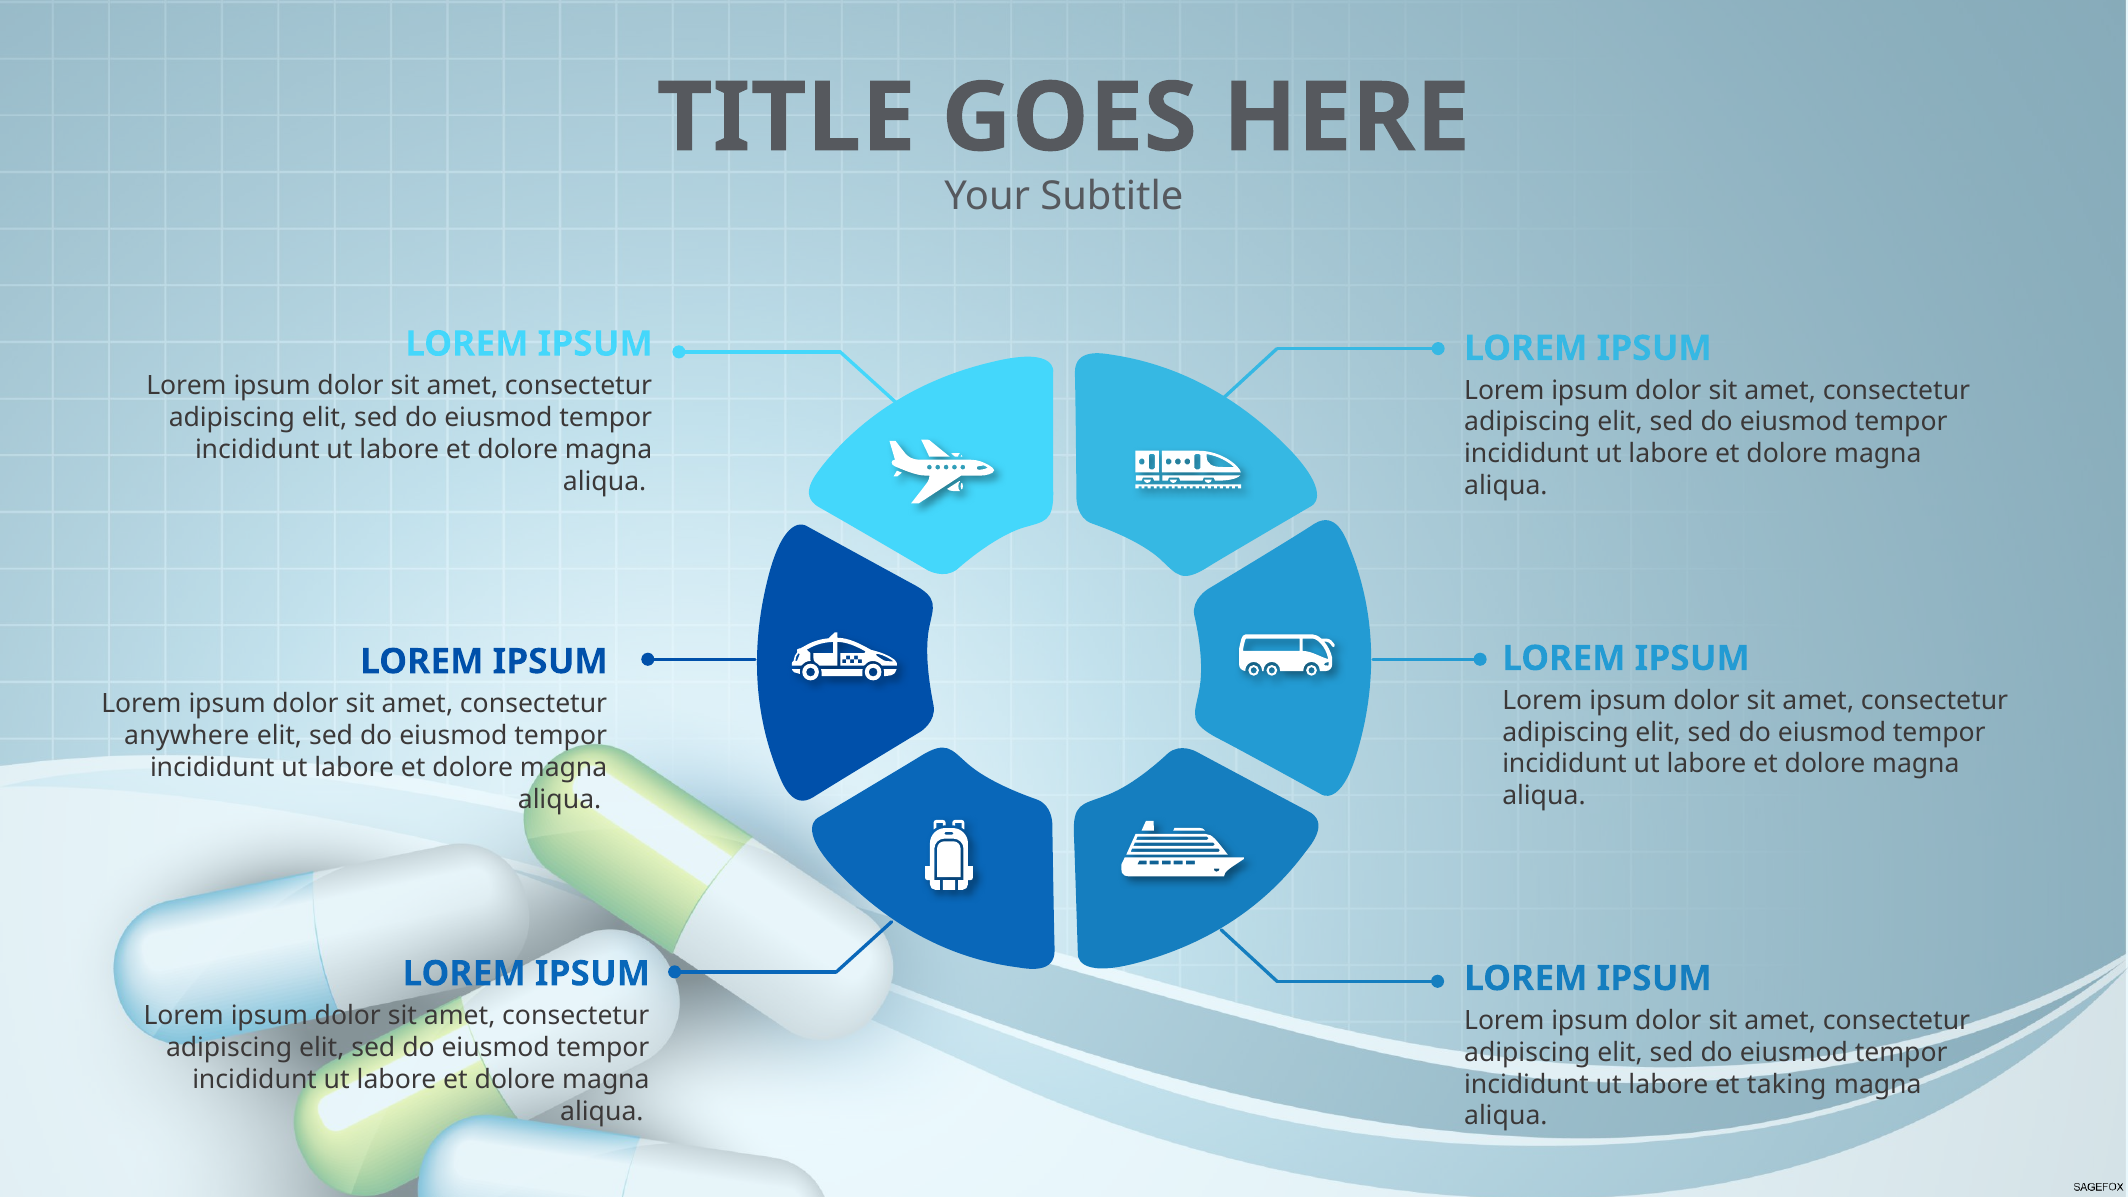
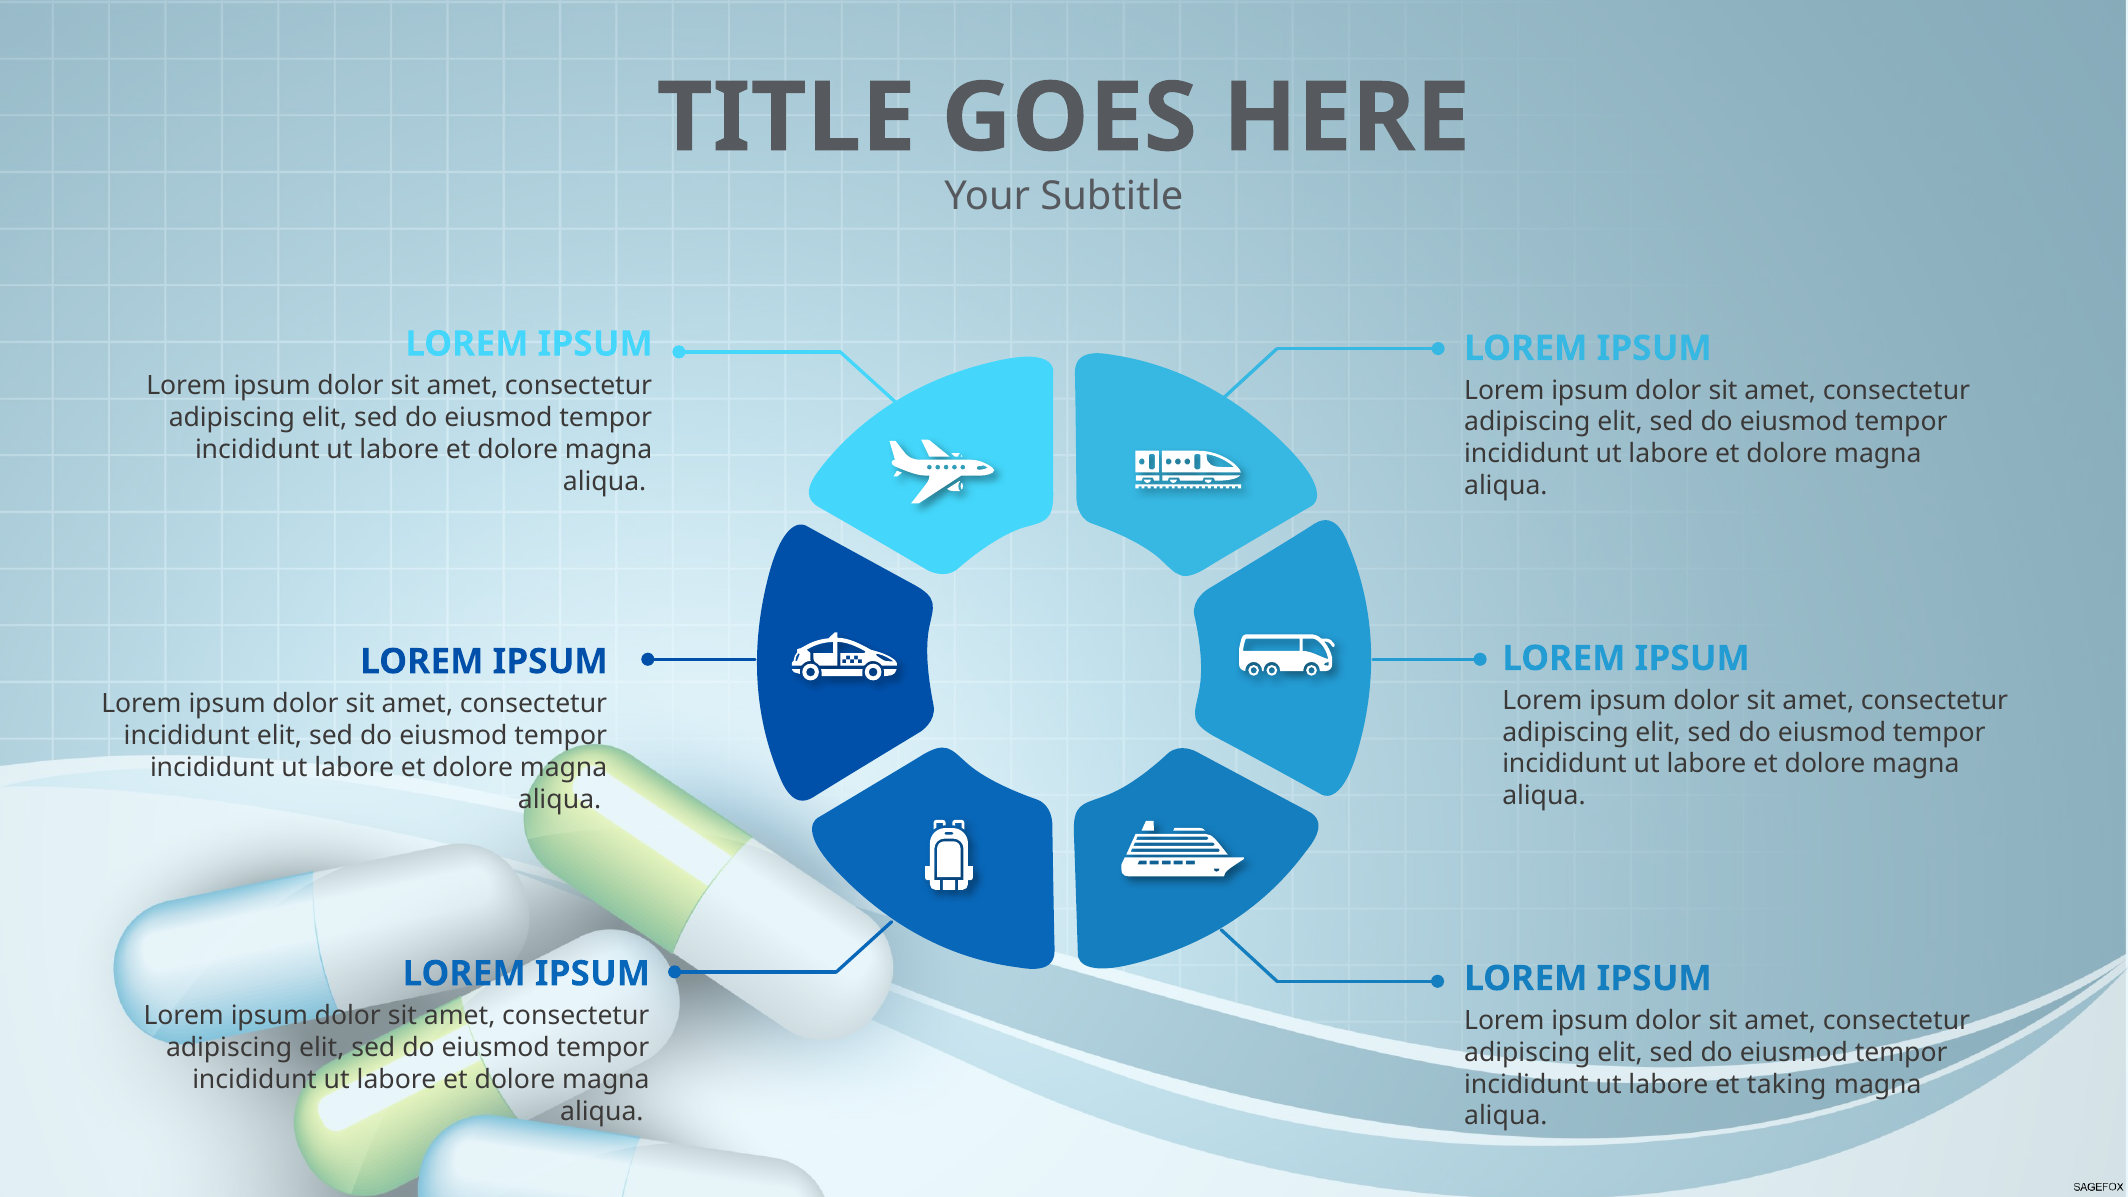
anywhere at (187, 735): anywhere -> incididunt
